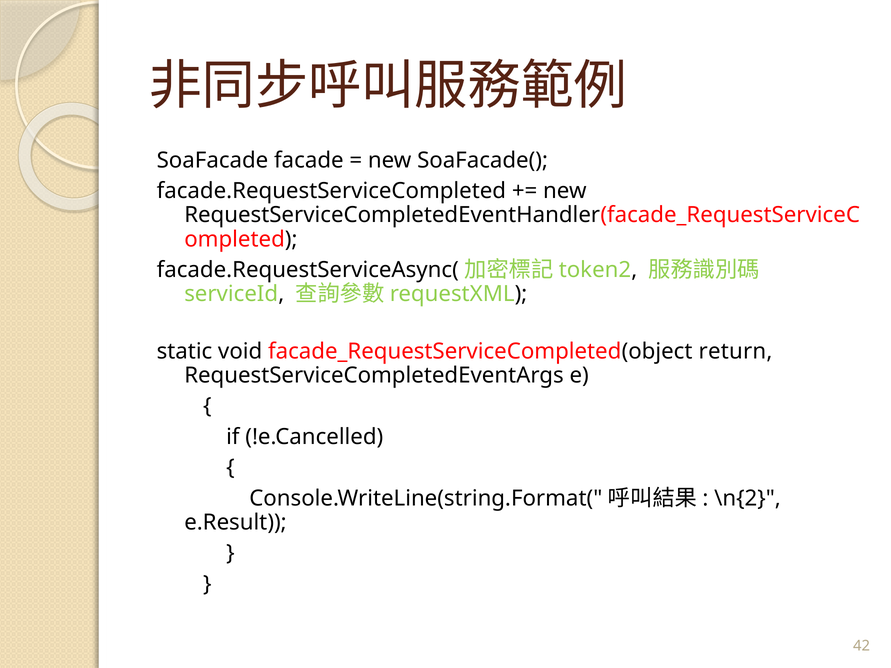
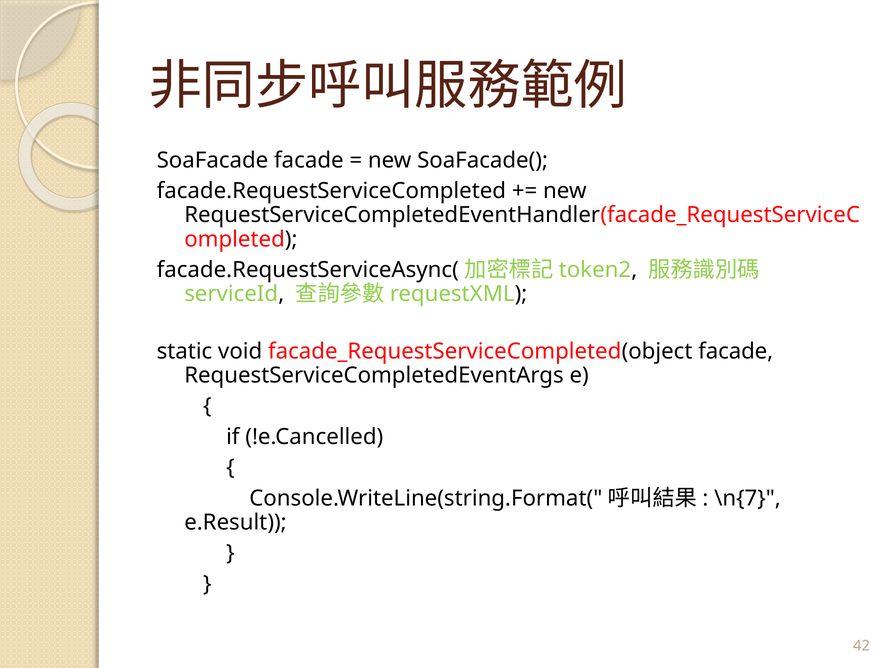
facade_RequestServiceCompleted(object return: return -> facade
\n{2: \n{2 -> \n{7
